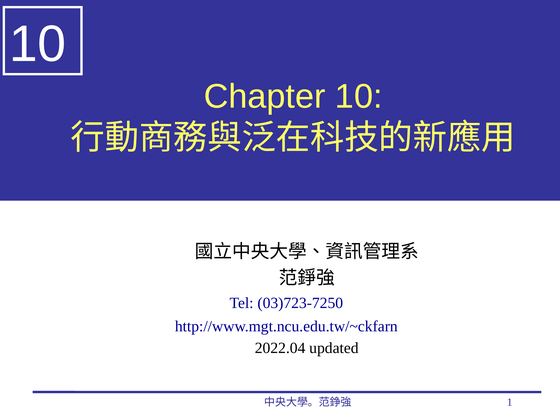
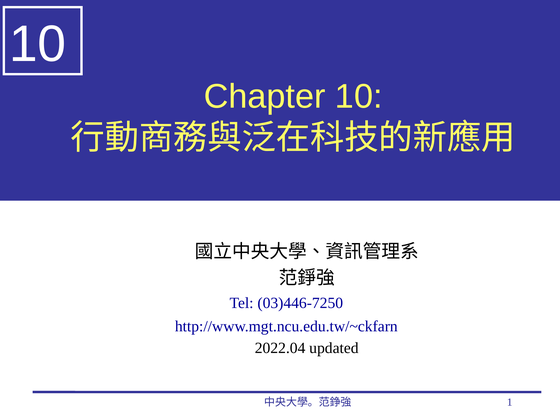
03)723-7250: 03)723-7250 -> 03)446-7250
